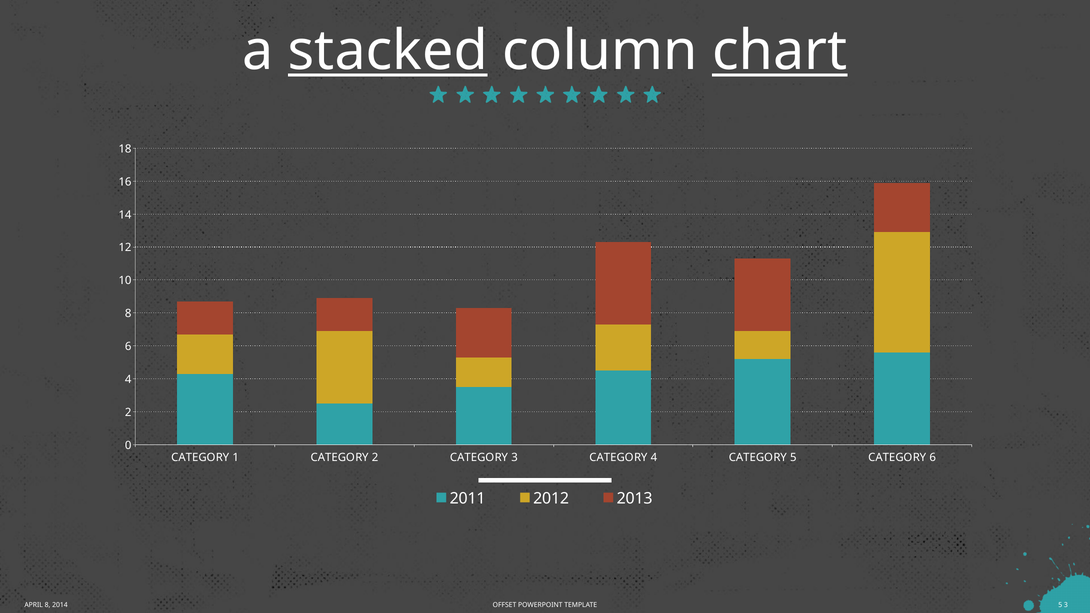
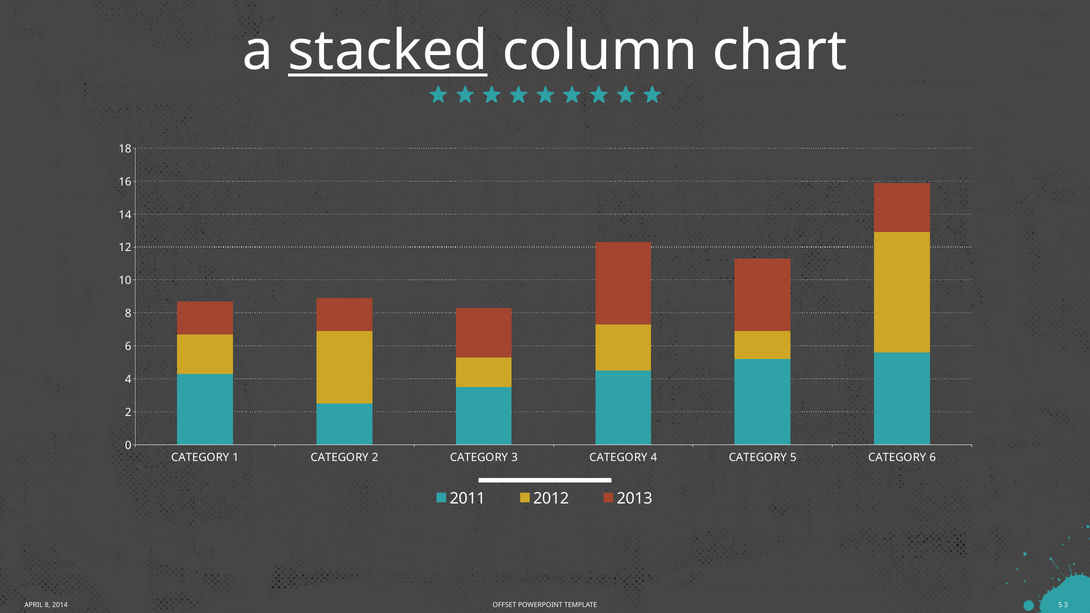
chart underline: present -> none
